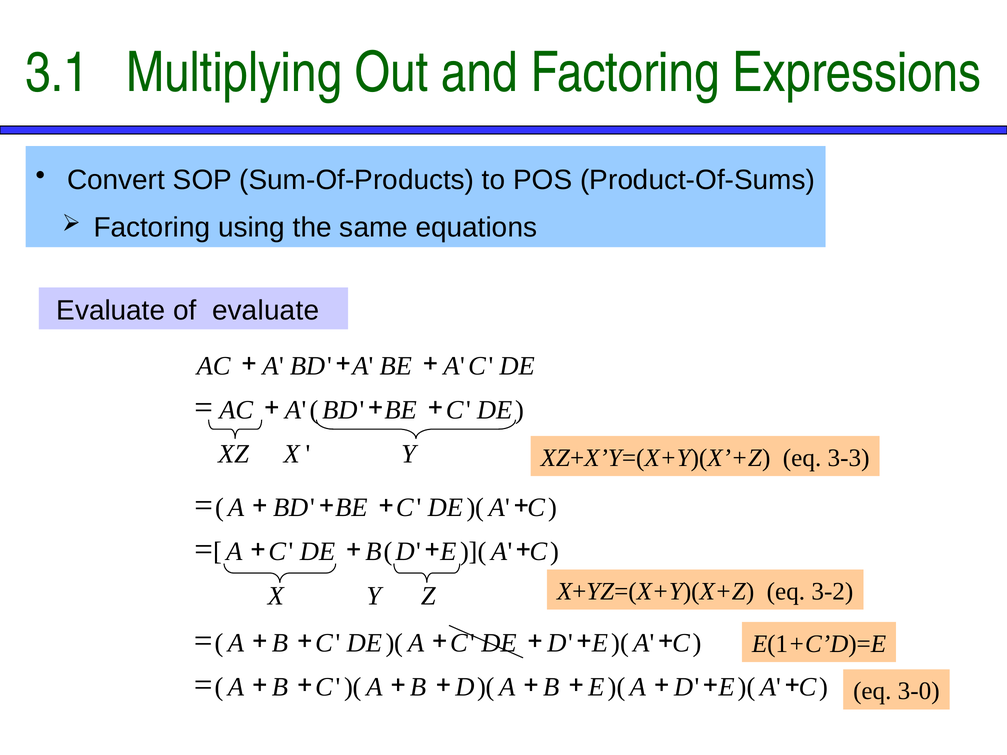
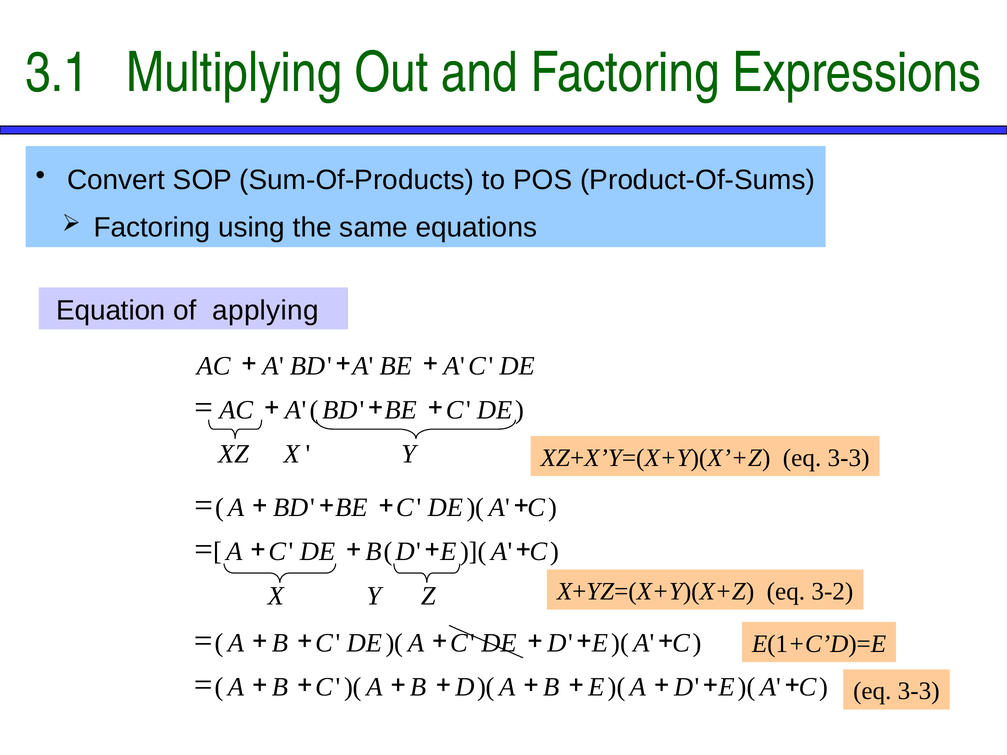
Evaluate at (111, 310): Evaluate -> Equation
of evaluate: evaluate -> applying
3-0 at (919, 691): 3-0 -> 3-3
